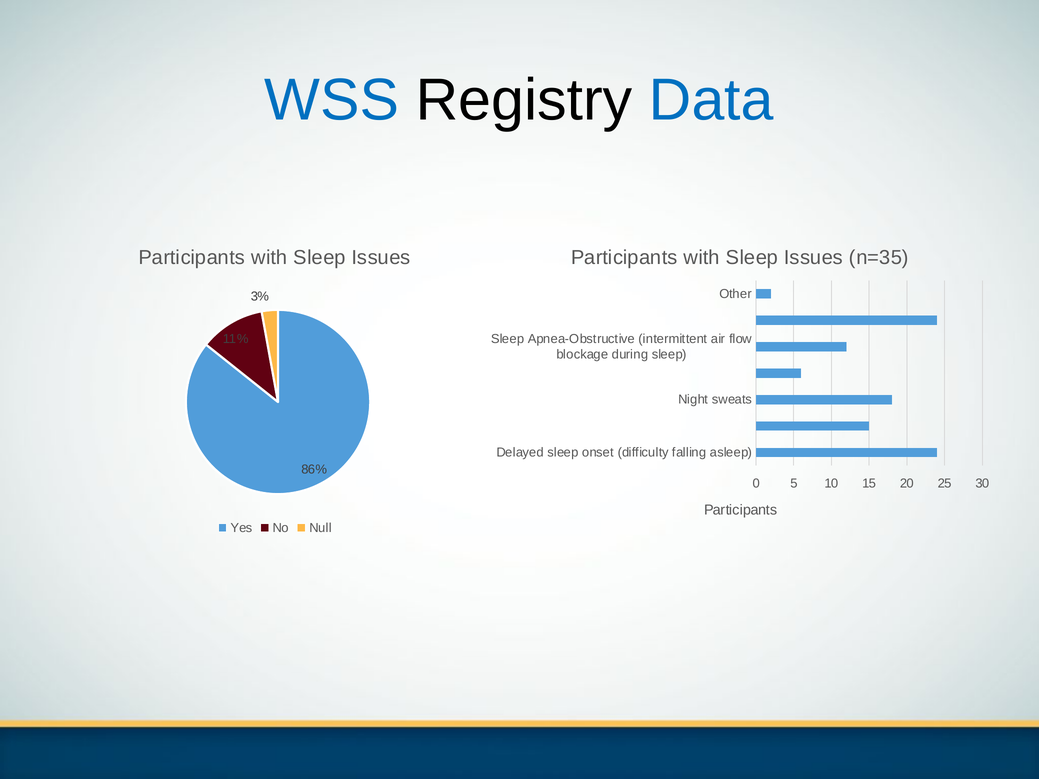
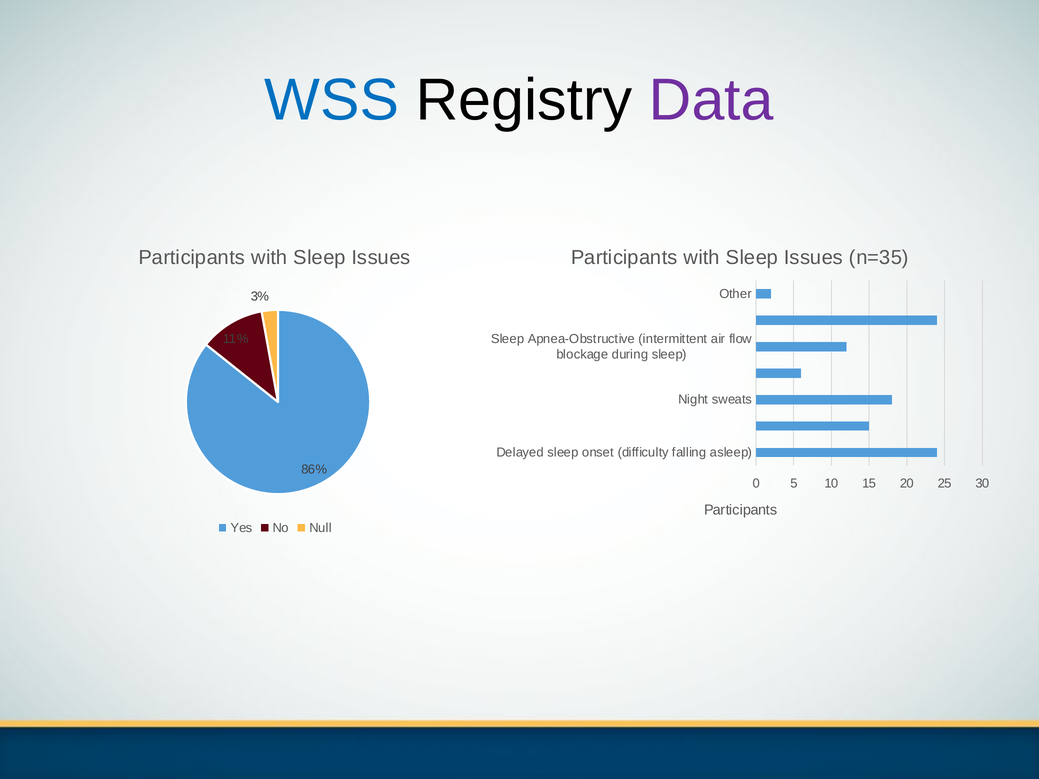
Data colour: blue -> purple
